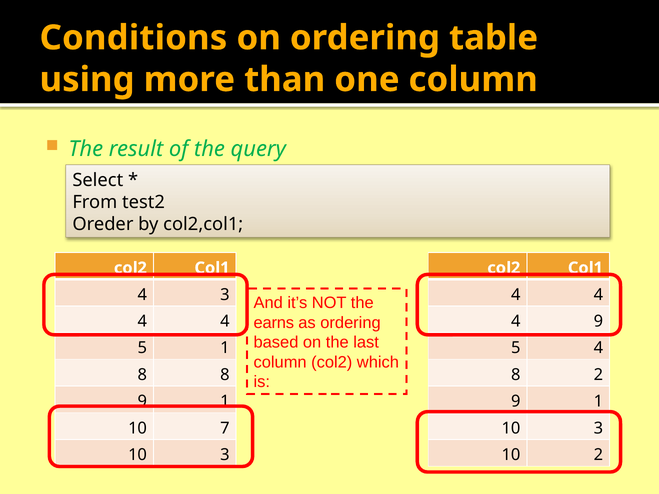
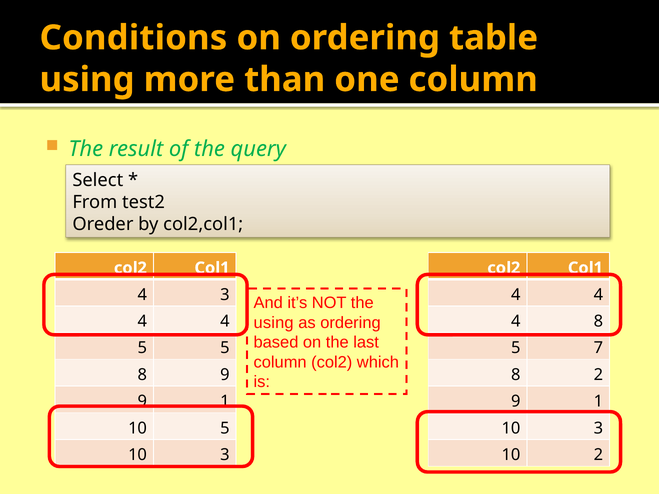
earns at (274, 323): earns -> using
4 9: 9 -> 8
5 1: 1 -> 5
5 4: 4 -> 7
8 8: 8 -> 9
10 7: 7 -> 5
